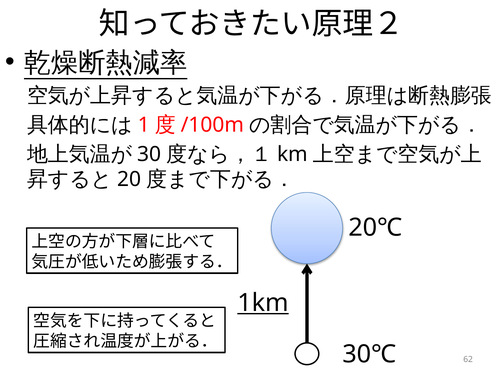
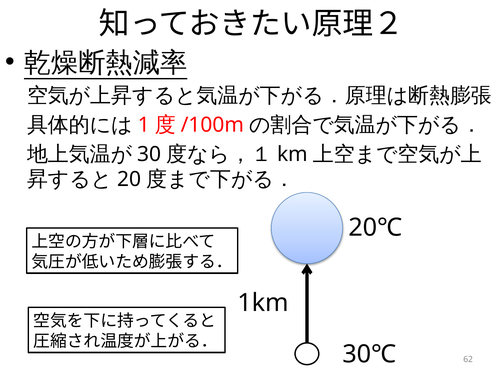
1km underline: present -> none
